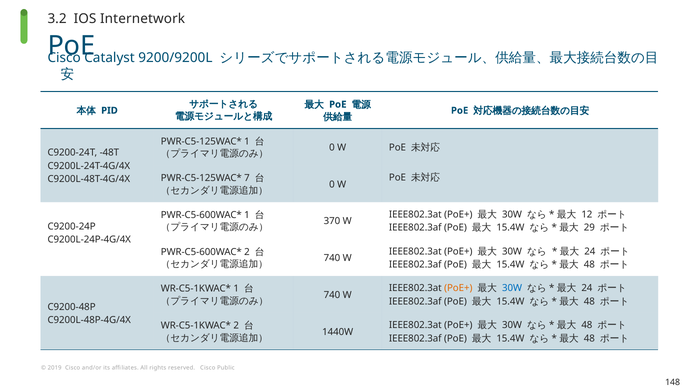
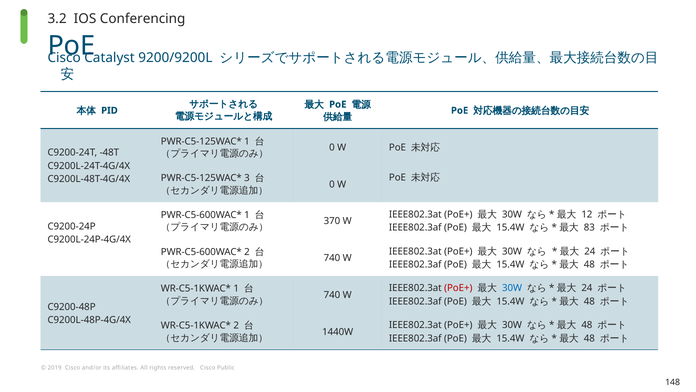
Internetwork: Internetwork -> Conferencing
7: 7 -> 3
29: 29 -> 83
PoE+ at (458, 288) colour: orange -> red
